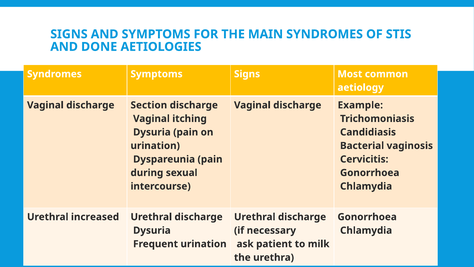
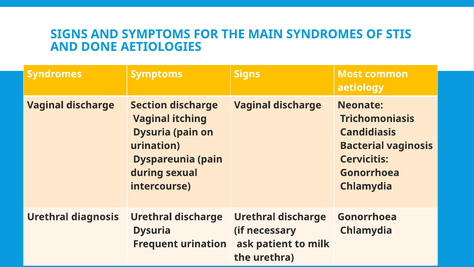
Example: Example -> Neonate
increased: increased -> diagnosis
